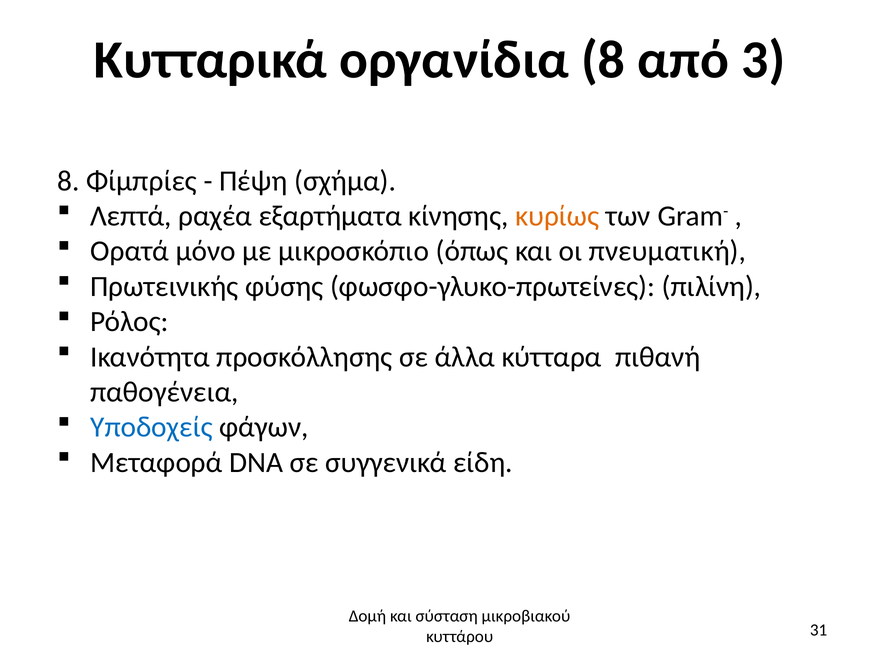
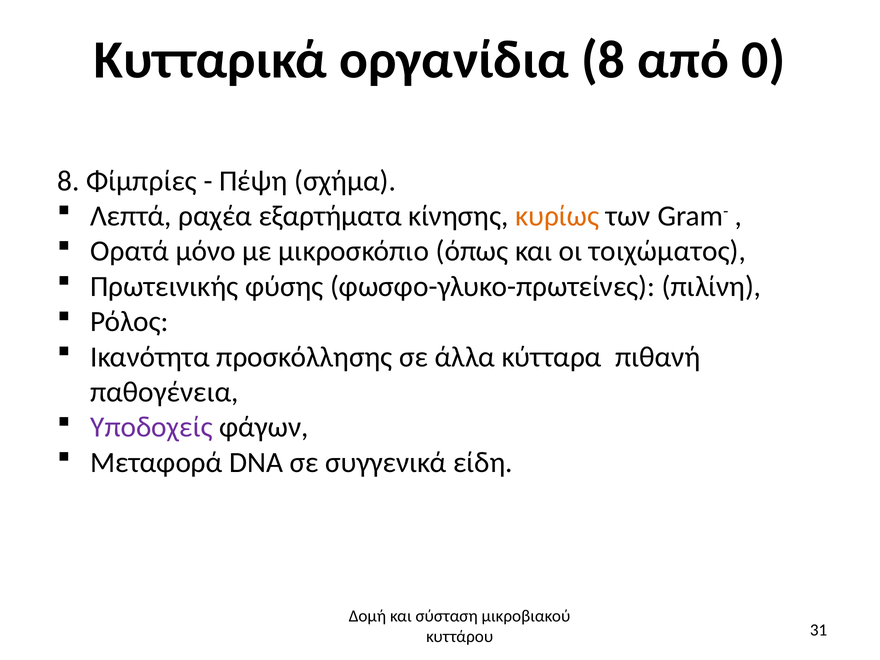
3: 3 -> 0
πνευματική: πνευματική -> τοιχώματος
Υποδοχείς colour: blue -> purple
